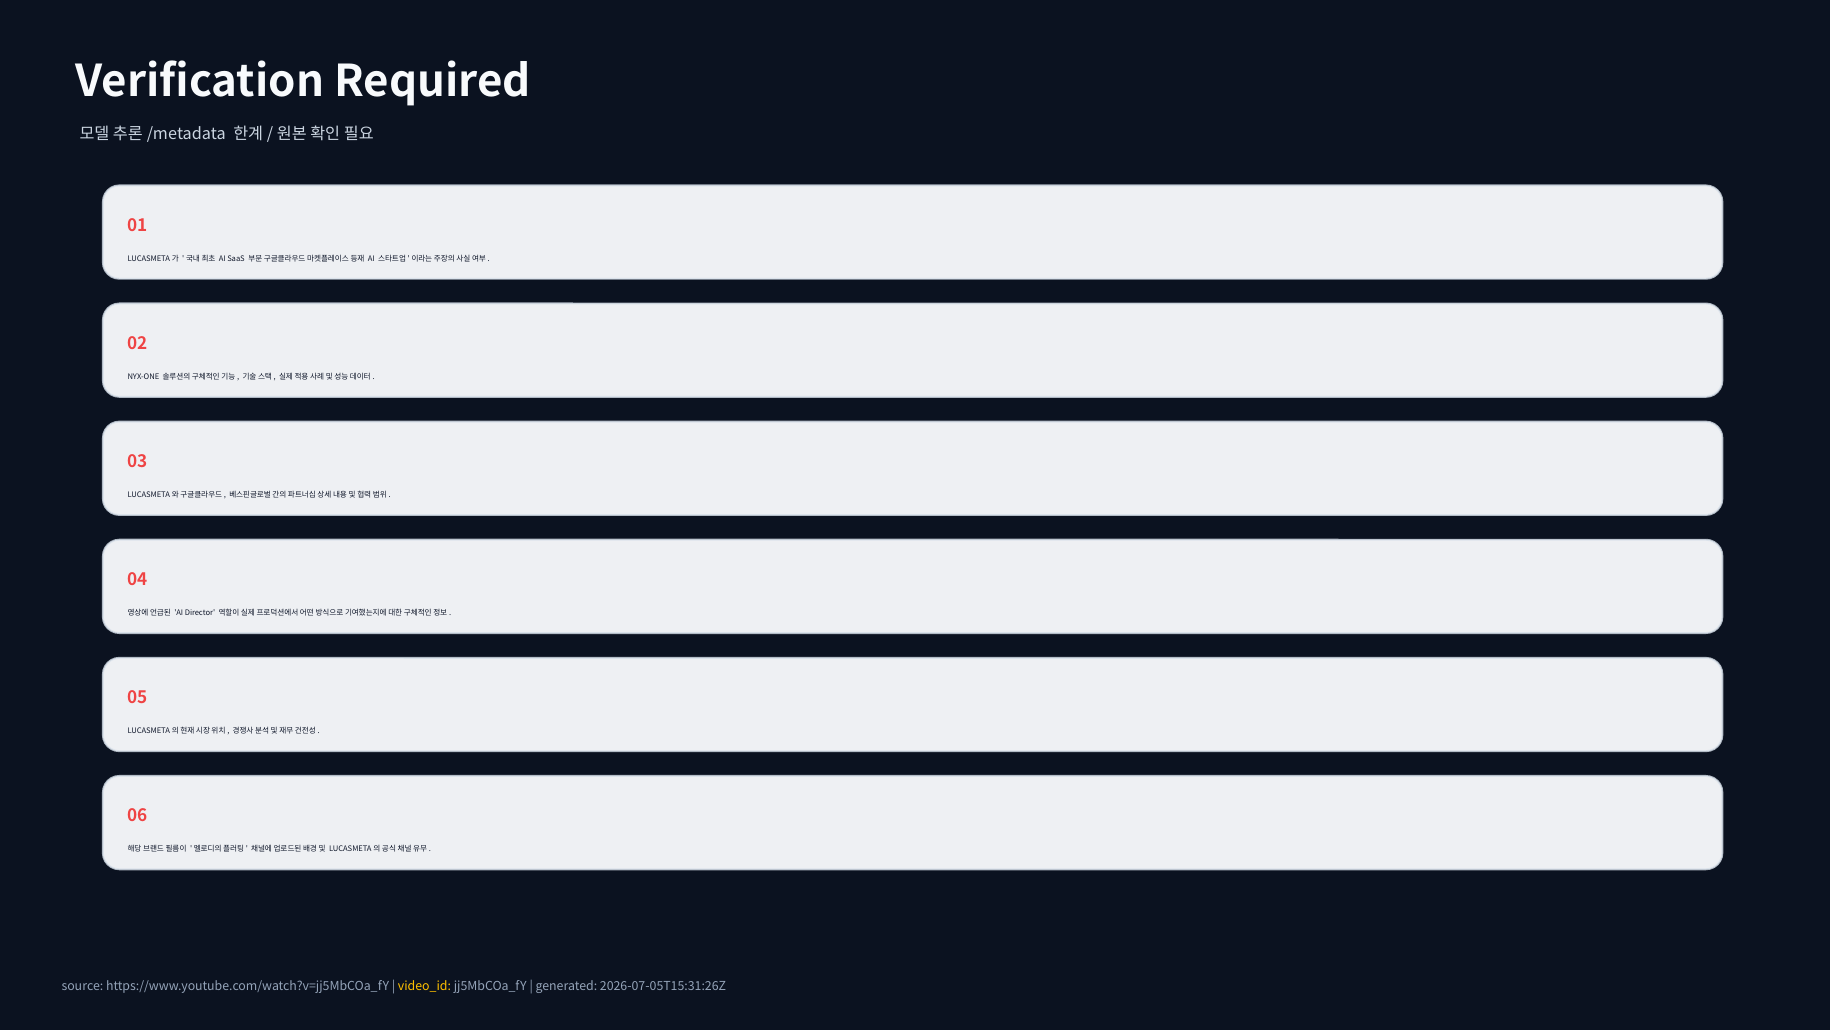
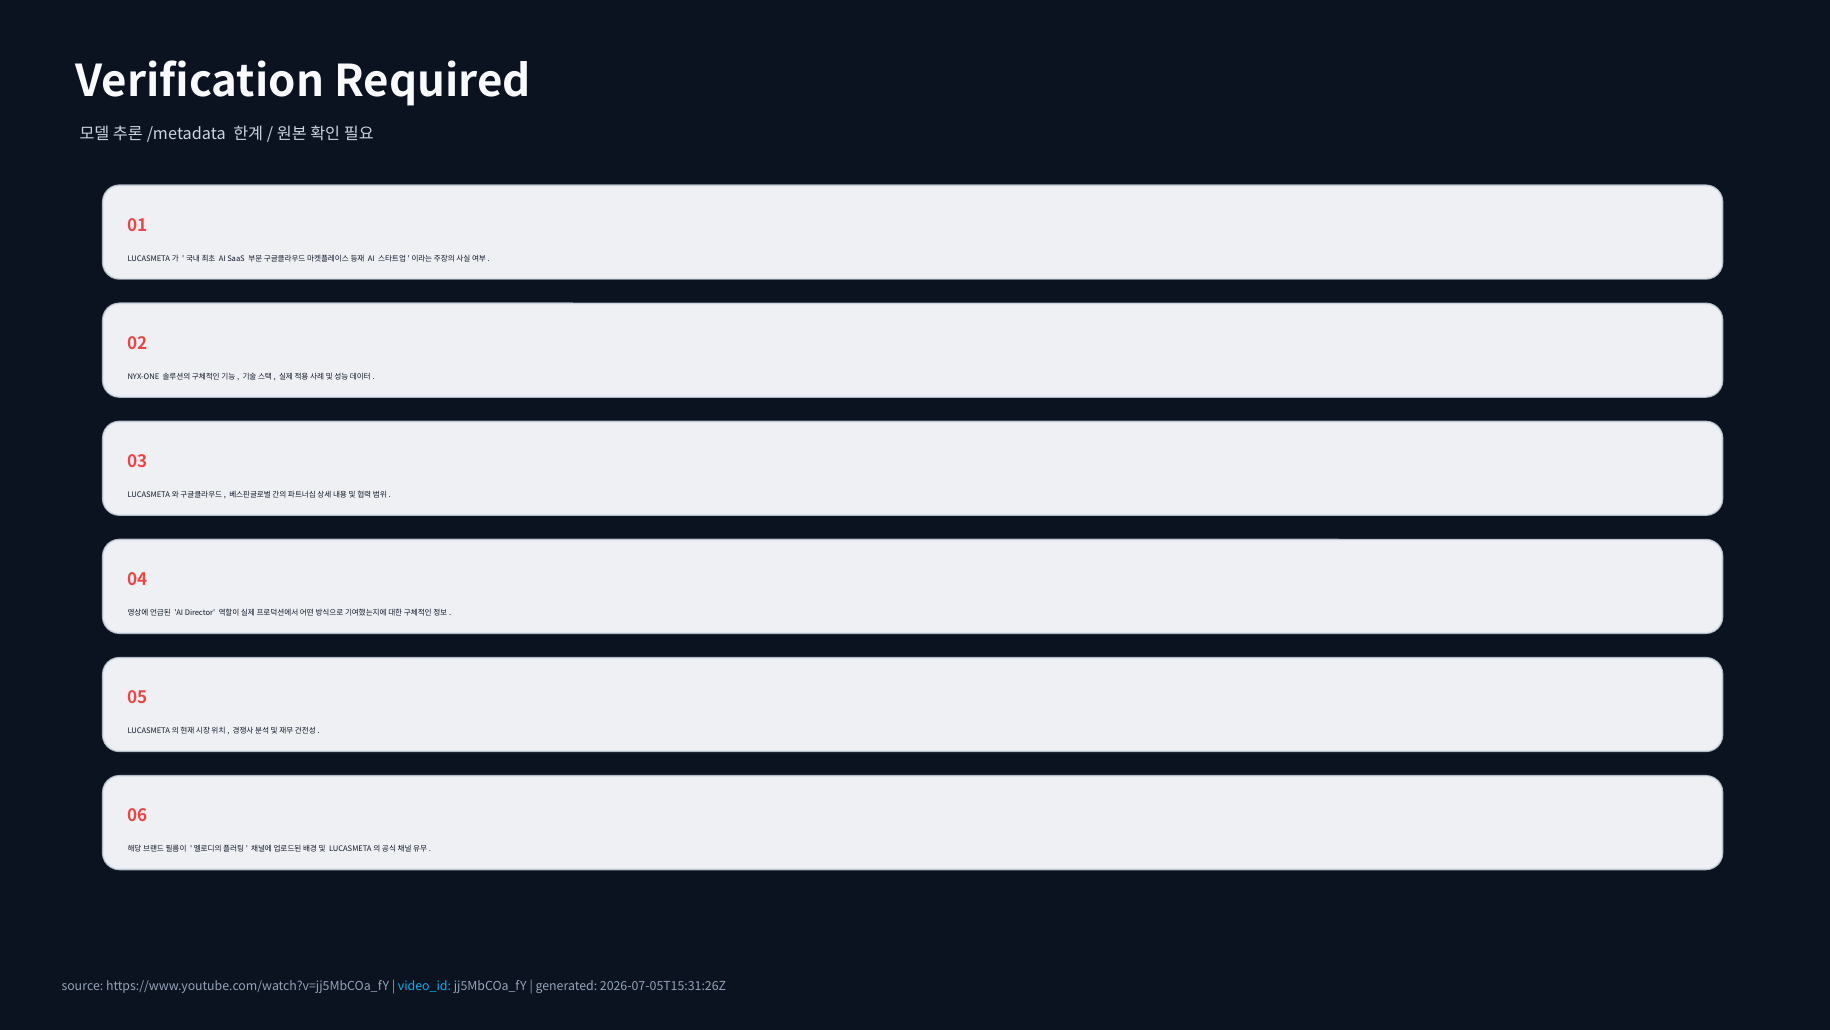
video_id colour: yellow -> light blue
